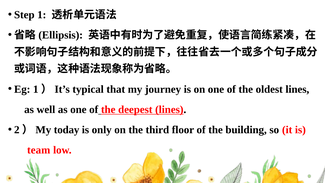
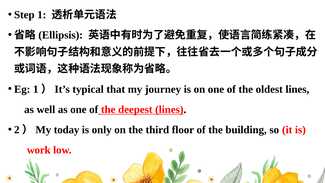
team: team -> work
